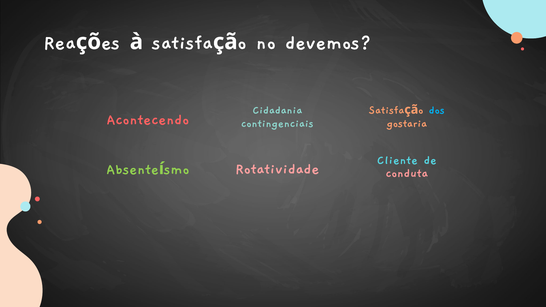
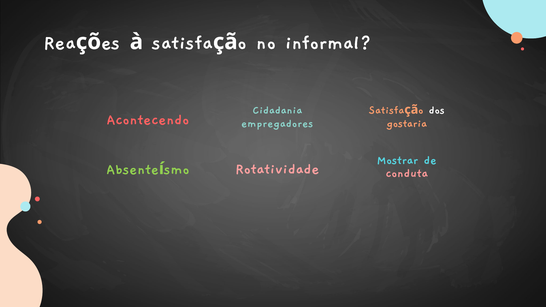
devemos: devemos -> informal
dos colour: light blue -> white
contingenciais: contingenciais -> empregadores
Cliente: Cliente -> Mostrar
